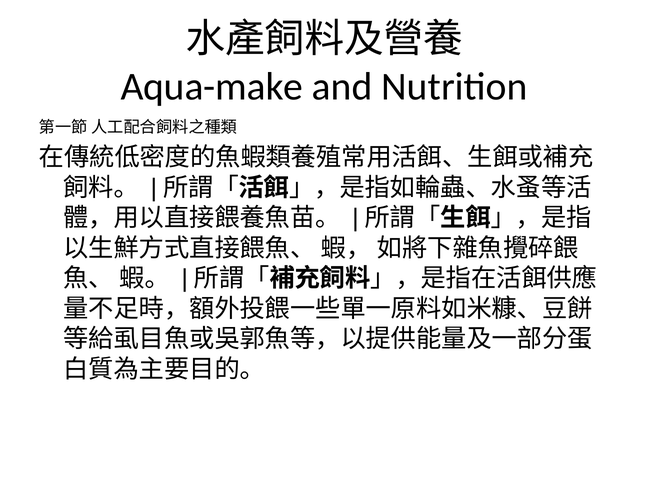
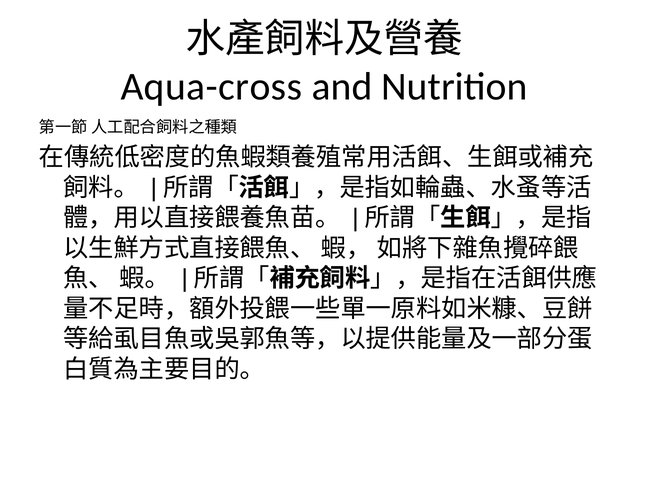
Aqua-make: Aqua-make -> Aqua-cross
